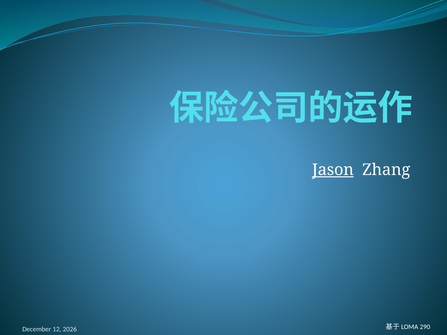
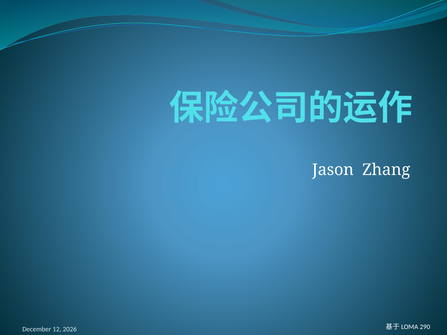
Jason underline: present -> none
